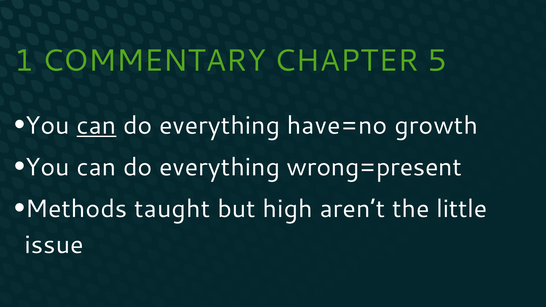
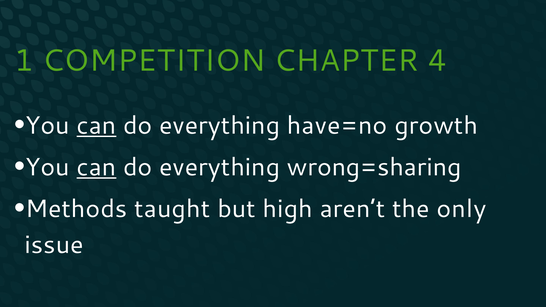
COMMENTARY: COMMENTARY -> COMPETITION
5: 5 -> 4
can at (96, 167) underline: none -> present
wrong=present: wrong=present -> wrong=sharing
little: little -> only
